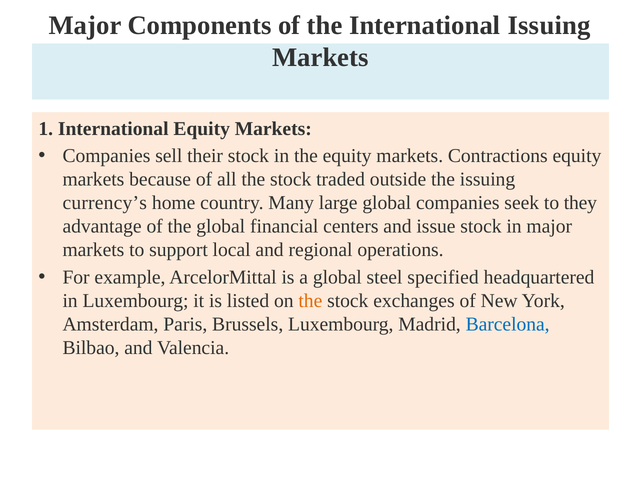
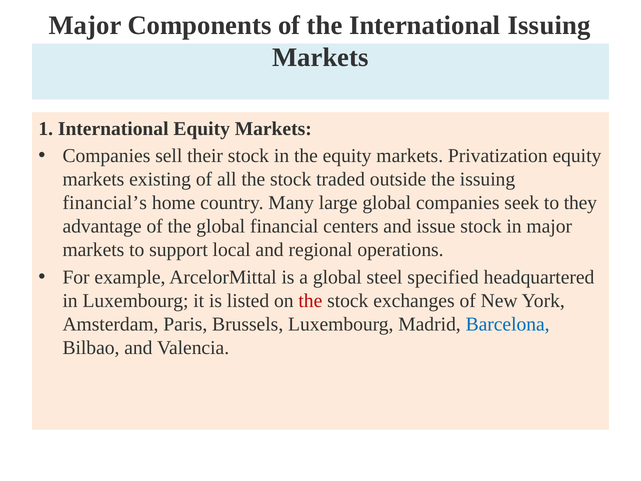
Contractions: Contractions -> Privatization
because: because -> existing
currency’s: currency’s -> financial’s
the at (310, 301) colour: orange -> red
